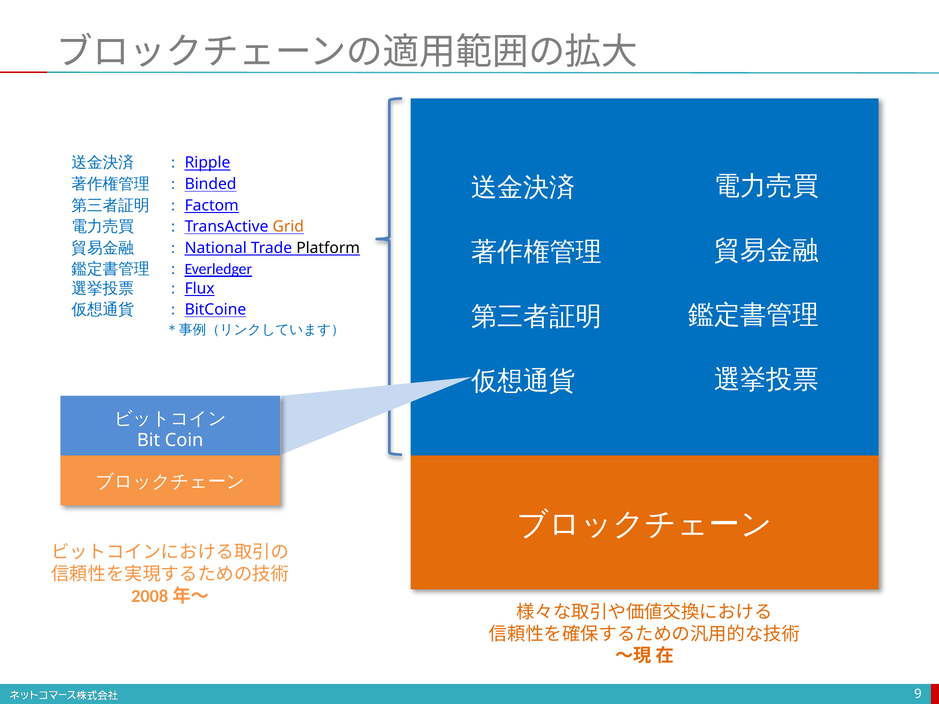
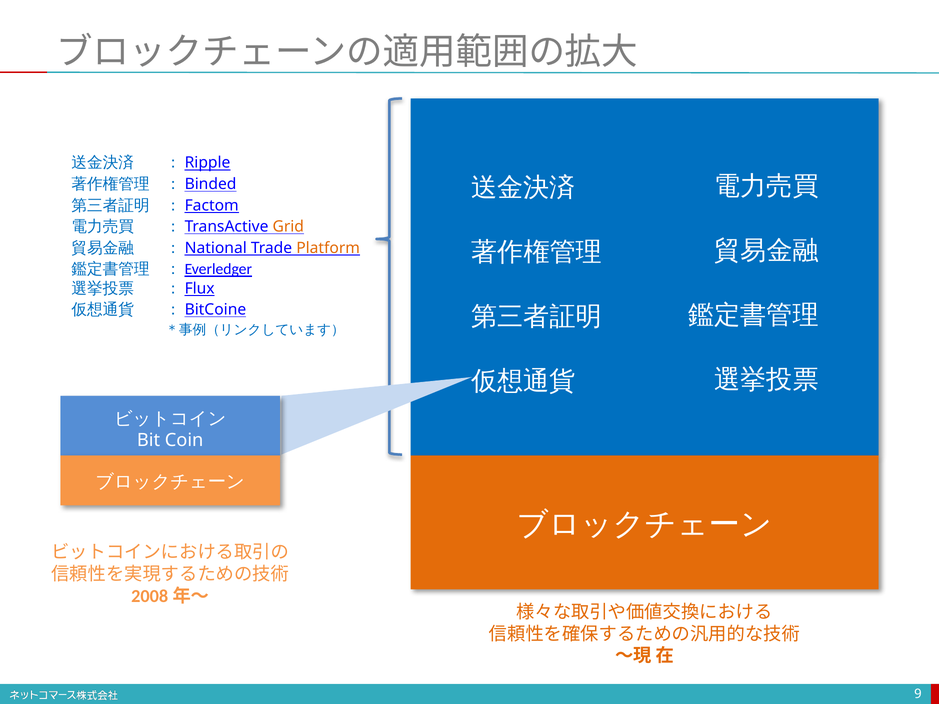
Platform colour: black -> orange
